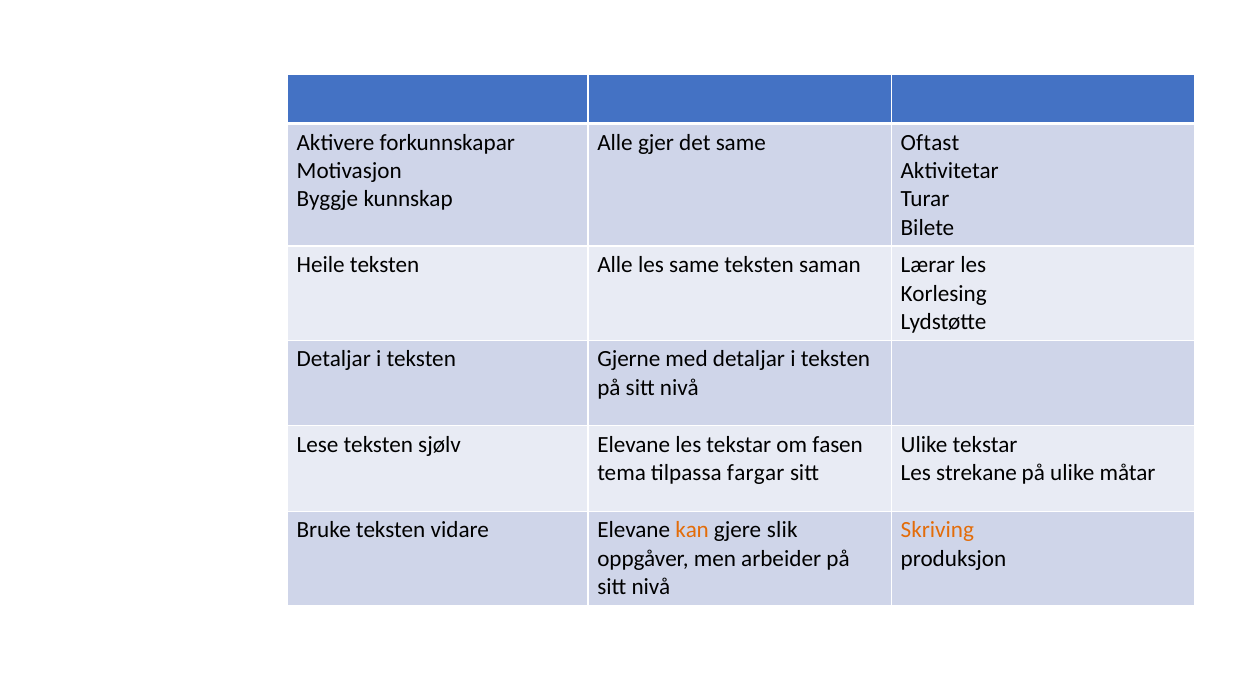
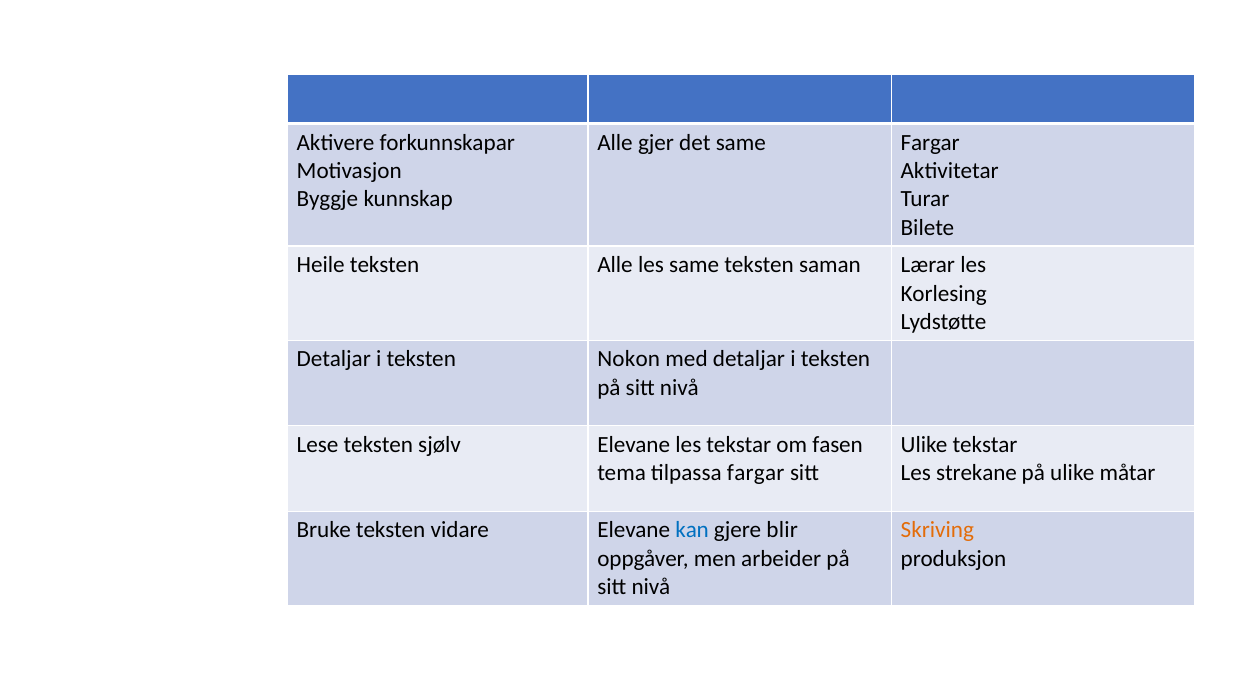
same Oftast: Oftast -> Fargar
Gjerne: Gjerne -> Nokon
kan colour: orange -> blue
slik: slik -> blir
